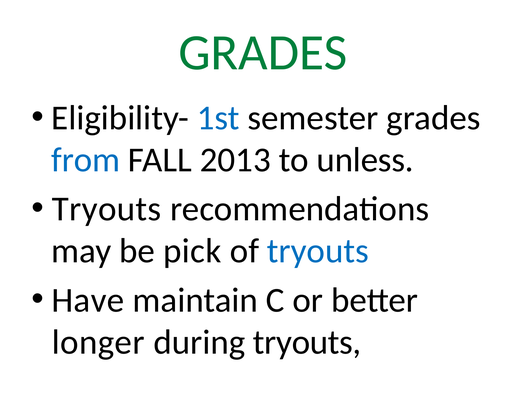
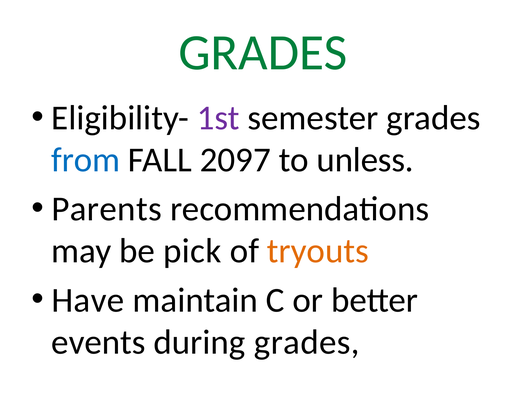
1st colour: blue -> purple
2013: 2013 -> 2097
Tryouts at (107, 209): Tryouts -> Parents
tryouts at (318, 251) colour: blue -> orange
longer: longer -> events
during tryouts: tryouts -> grades
